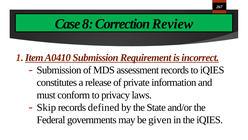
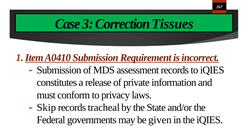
8: 8 -> 3
Review: Review -> Tissues
defined: defined -> tracheal
